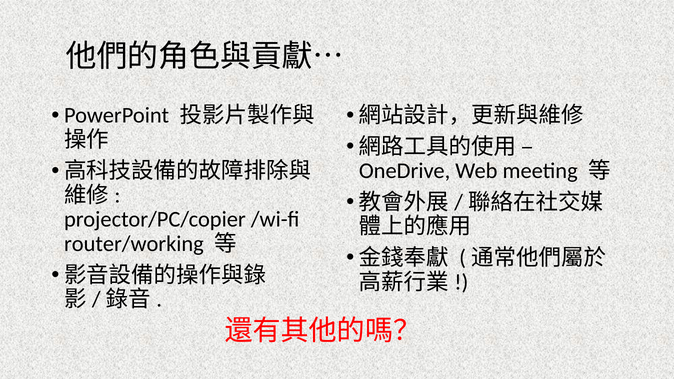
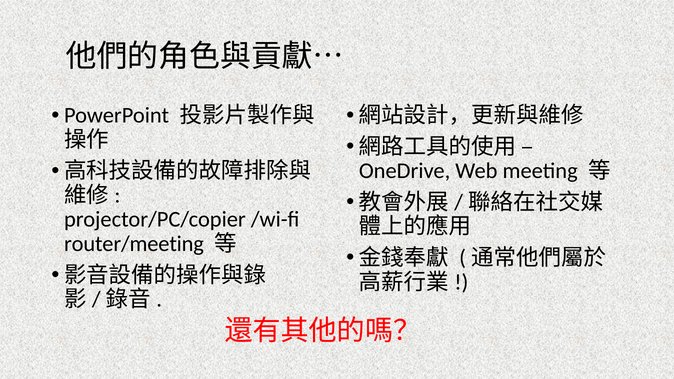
router/working: router/working -> router/meeting
